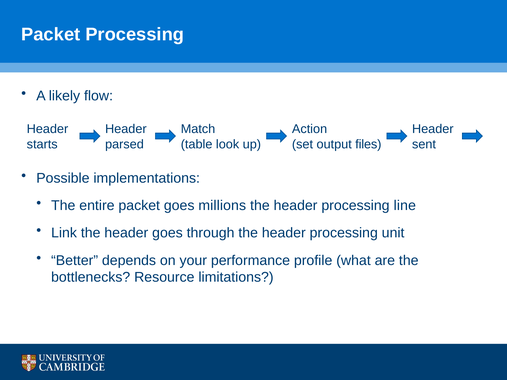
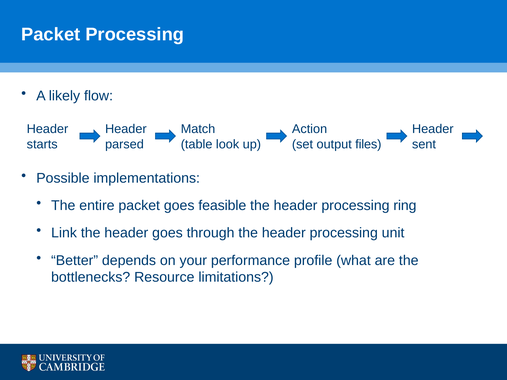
millions: millions -> feasible
line: line -> ring
